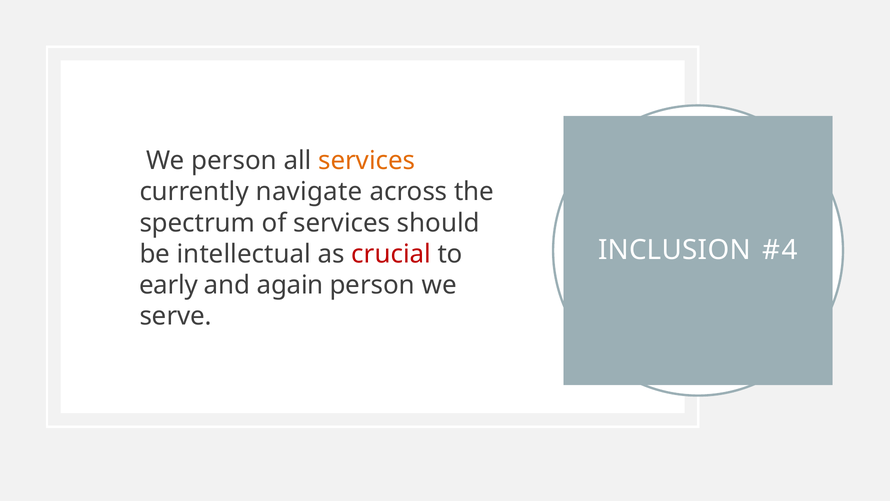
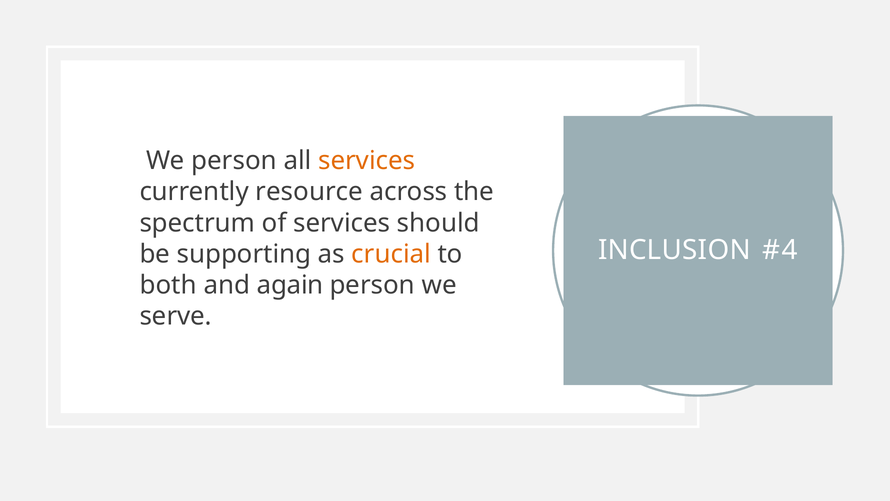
navigate: navigate -> resource
intellectual: intellectual -> supporting
crucial colour: red -> orange
early: early -> both
